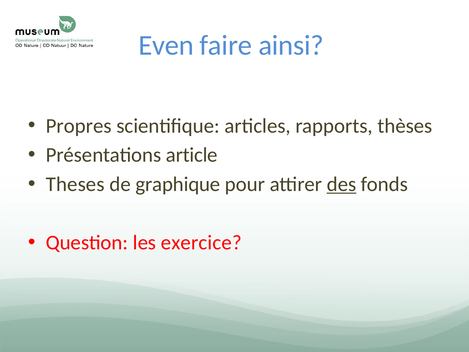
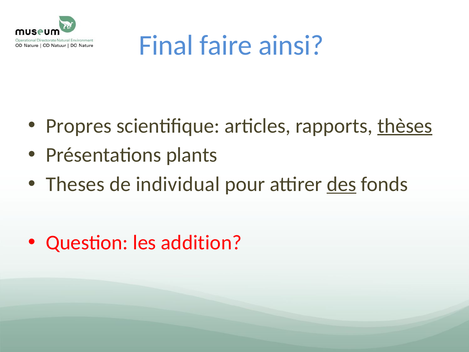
Even: Even -> Final
thèses underline: none -> present
article: article -> plants
graphique: graphique -> individual
exercice: exercice -> addition
